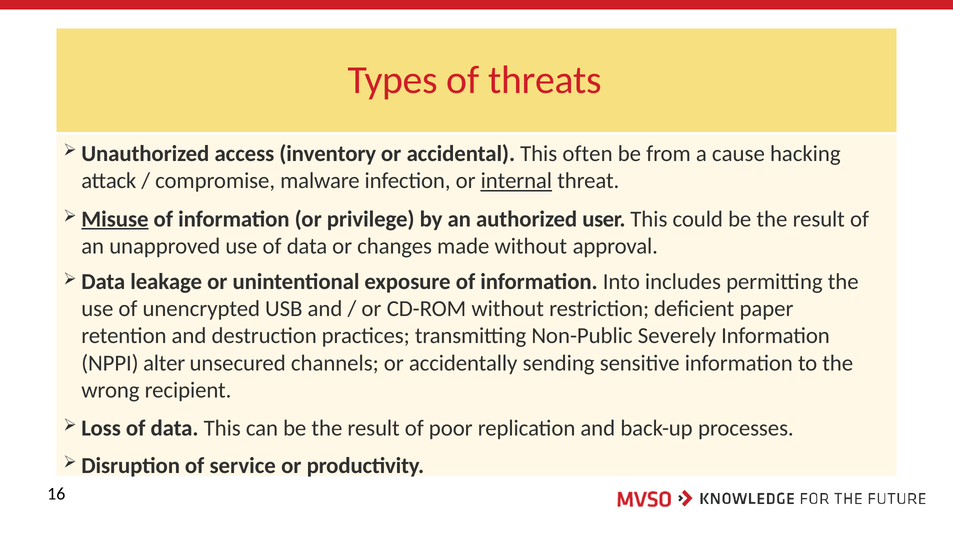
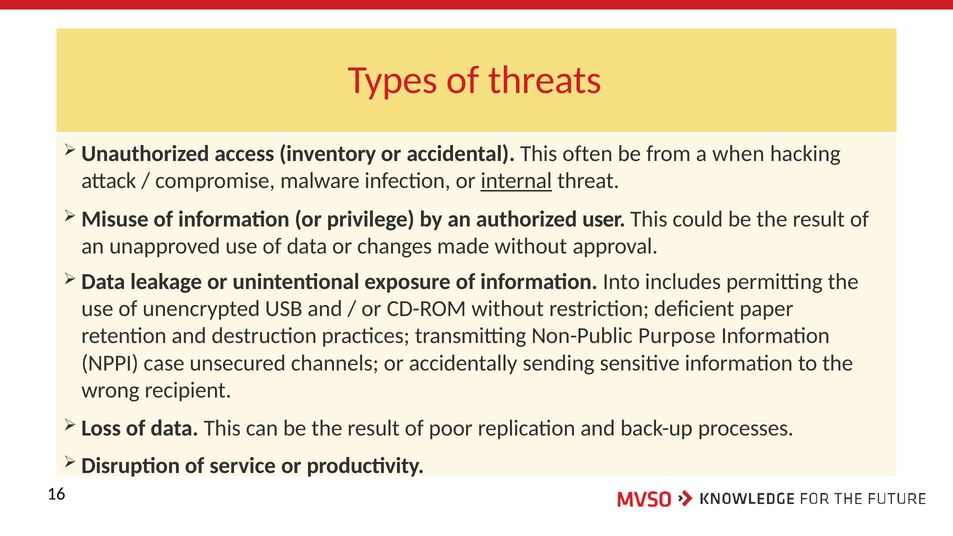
cause: cause -> when
Misuse underline: present -> none
Severely: Severely -> Purpose
alter: alter -> case
